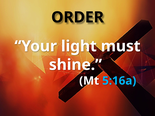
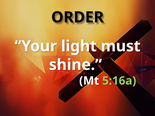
5:16a colour: light blue -> light green
